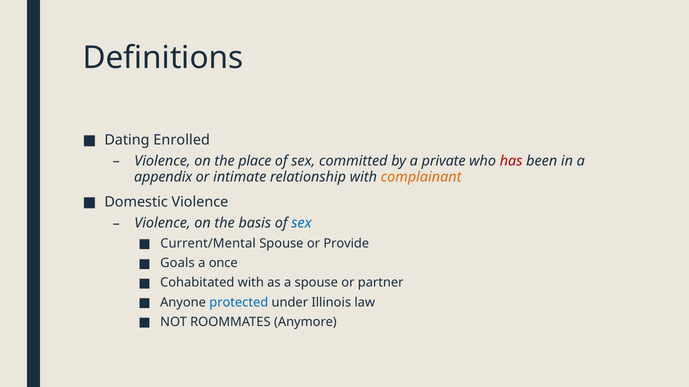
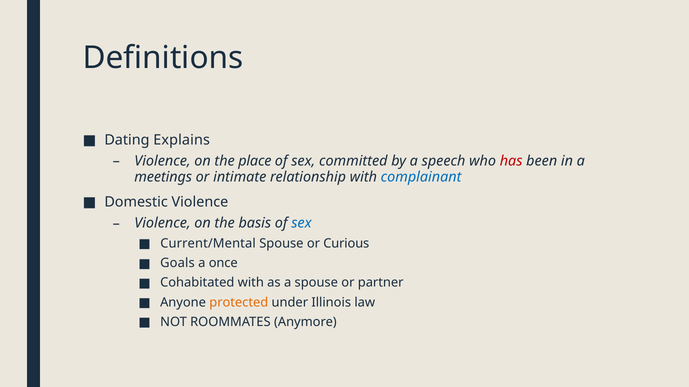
Enrolled: Enrolled -> Explains
private: private -> speech
appendix: appendix -> meetings
complainant colour: orange -> blue
Provide: Provide -> Curious
protected colour: blue -> orange
